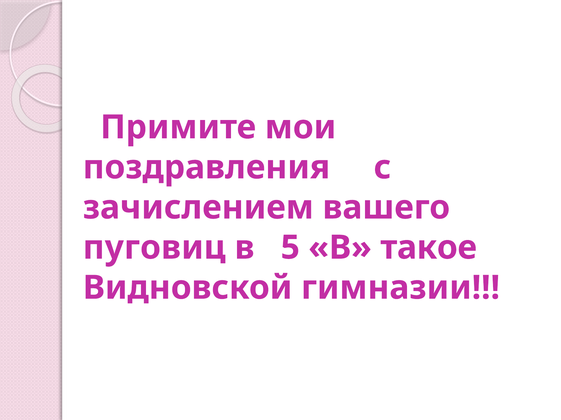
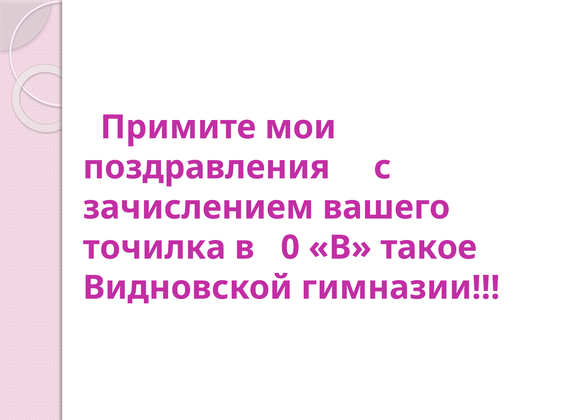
пуговиц: пуговиц -> точилка
5: 5 -> 0
